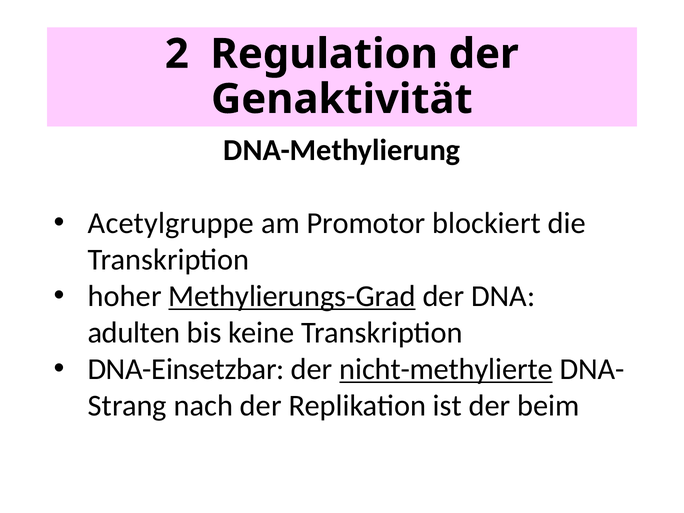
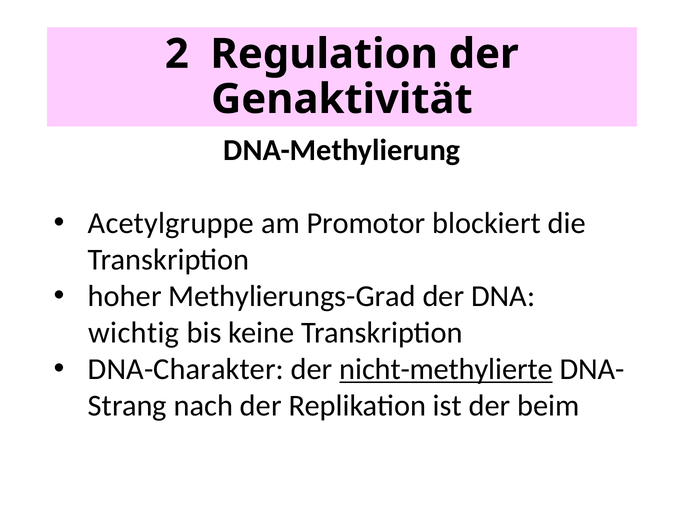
Methylierungs-Grad underline: present -> none
adulten: adulten -> wichtig
DNA-Einsetzbar: DNA-Einsetzbar -> DNA-Charakter
